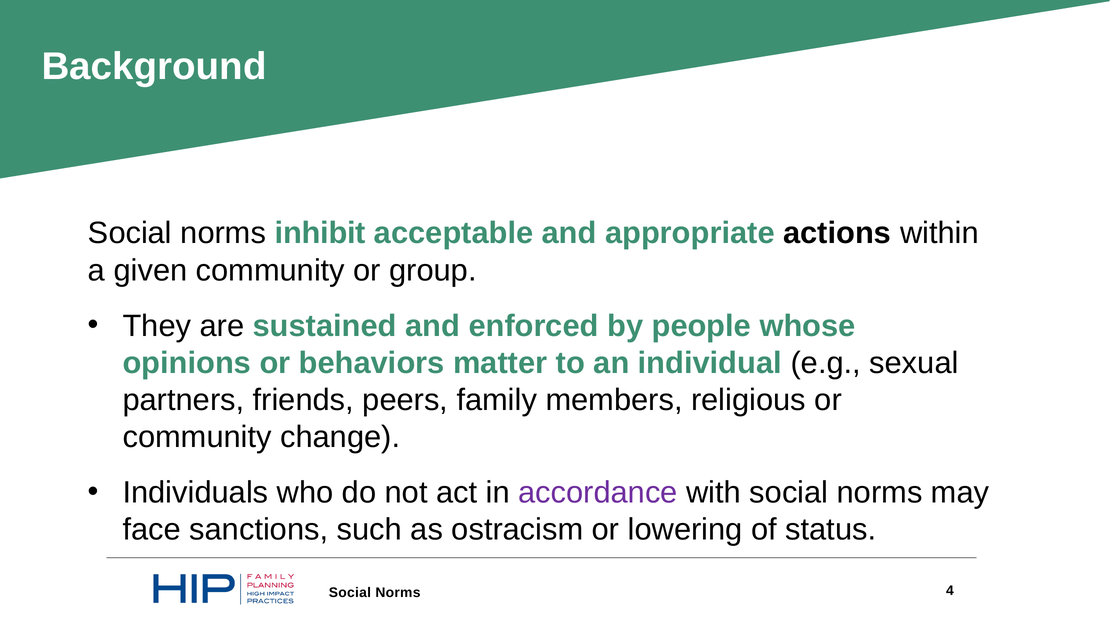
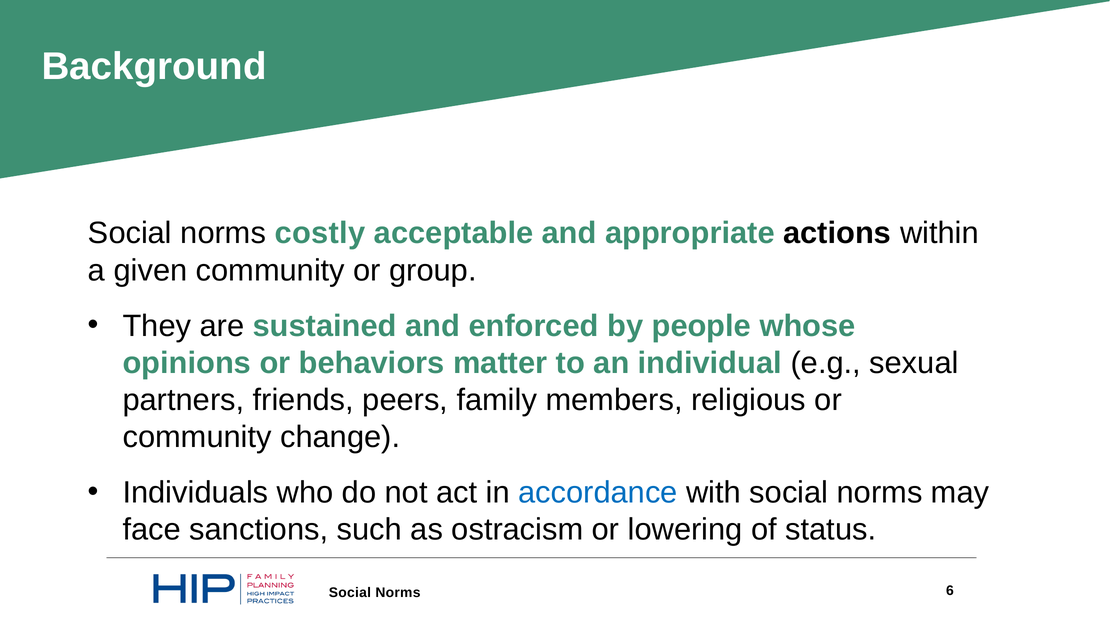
inhibit: inhibit -> costly
accordance colour: purple -> blue
4: 4 -> 6
